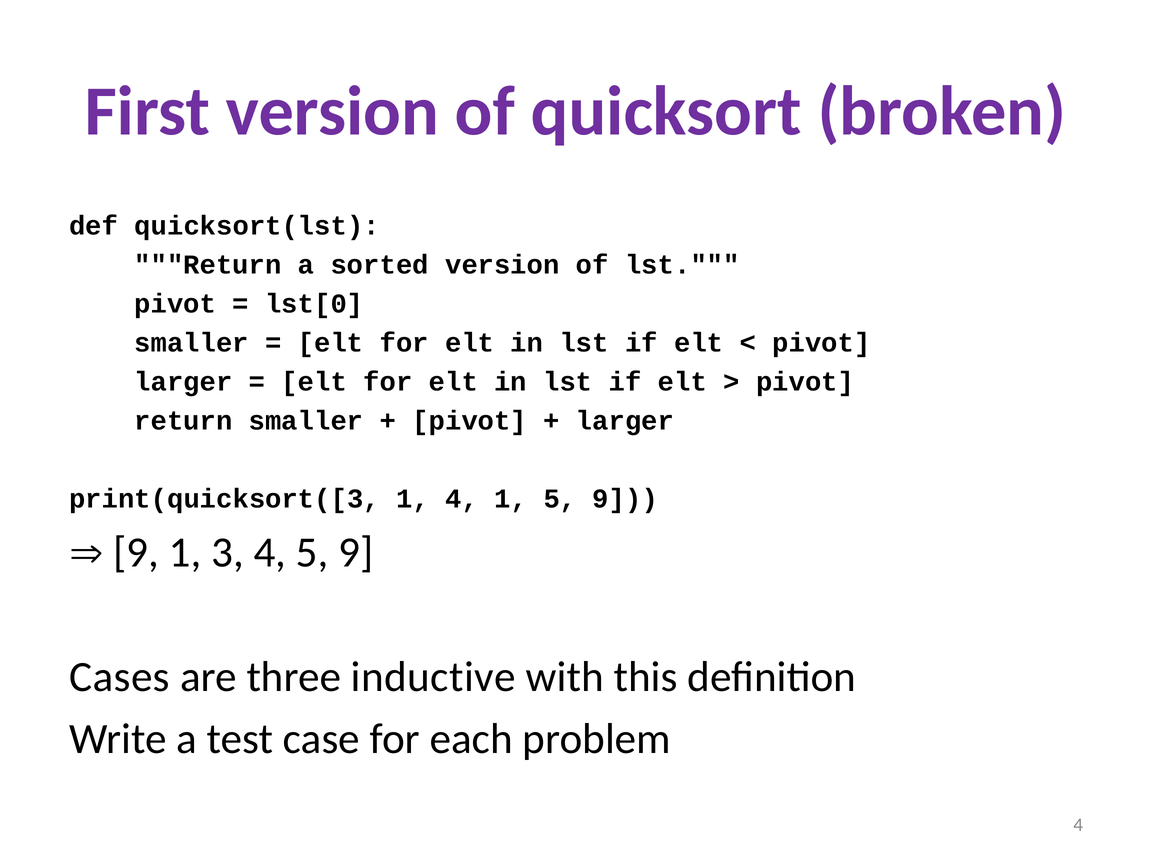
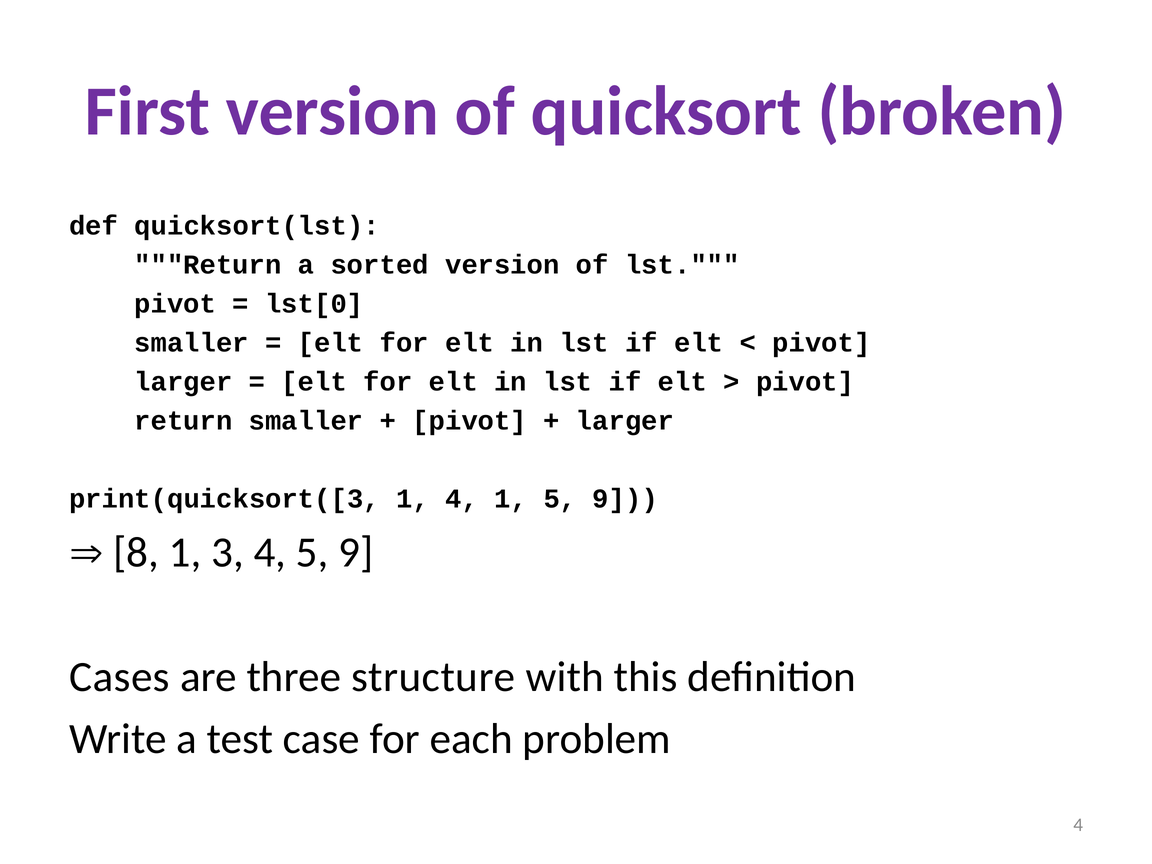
9 at (136, 553): 9 -> 8
inductive: inductive -> structure
